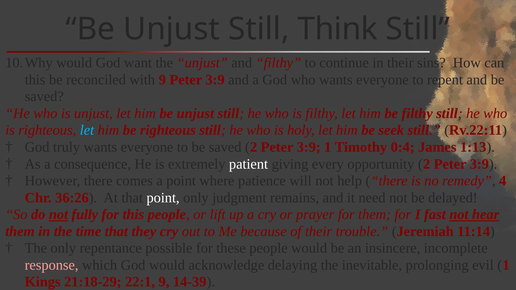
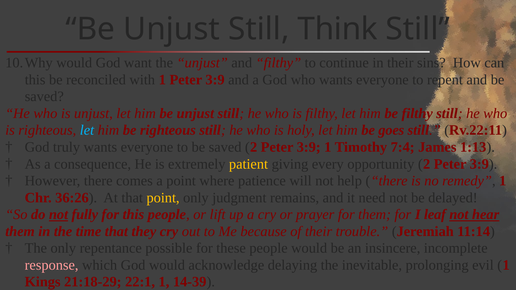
with 9: 9 -> 1
seek: seek -> goes
0:4: 0:4 -> 7:4
patient colour: white -> yellow
remedy 4: 4 -> 1
point at (163, 198) colour: white -> yellow
fast: fast -> leaf
22:1 9: 9 -> 1
